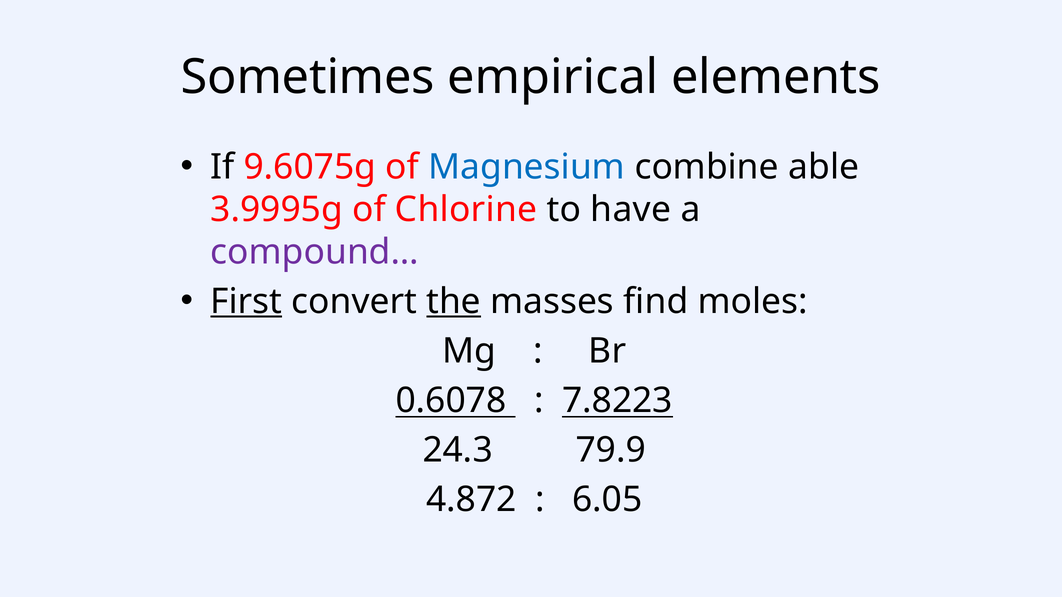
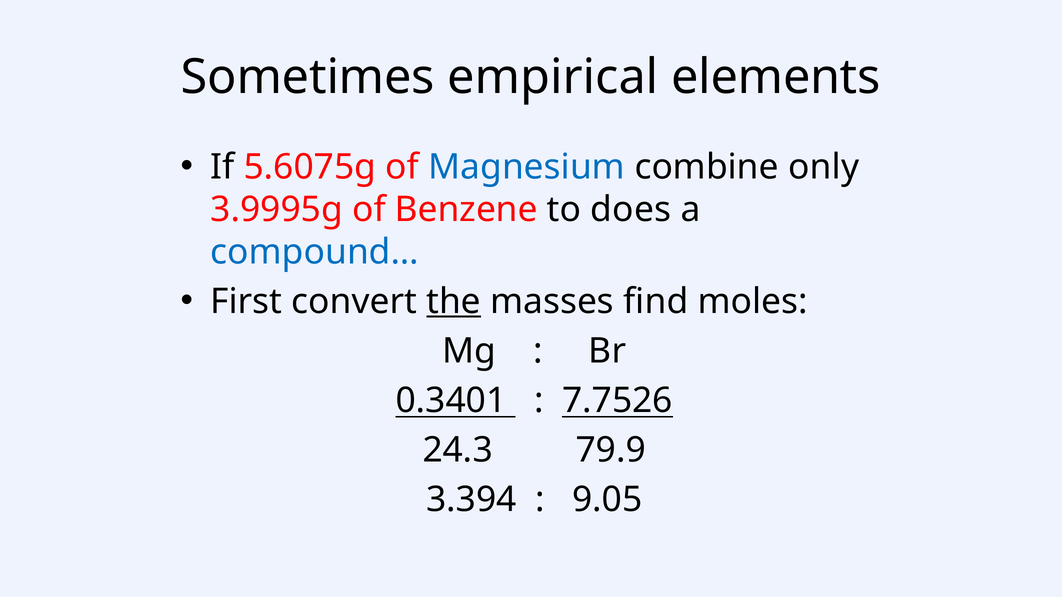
9.6075g: 9.6075g -> 5.6075g
able: able -> only
Chlorine: Chlorine -> Benzene
have: have -> does
compound… colour: purple -> blue
First underline: present -> none
0.6078: 0.6078 -> 0.3401
7.8223: 7.8223 -> 7.7526
4.872: 4.872 -> 3.394
6.05: 6.05 -> 9.05
